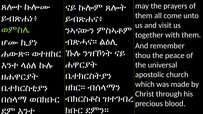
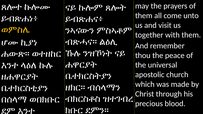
ወምስሌ colour: light green -> yellow
